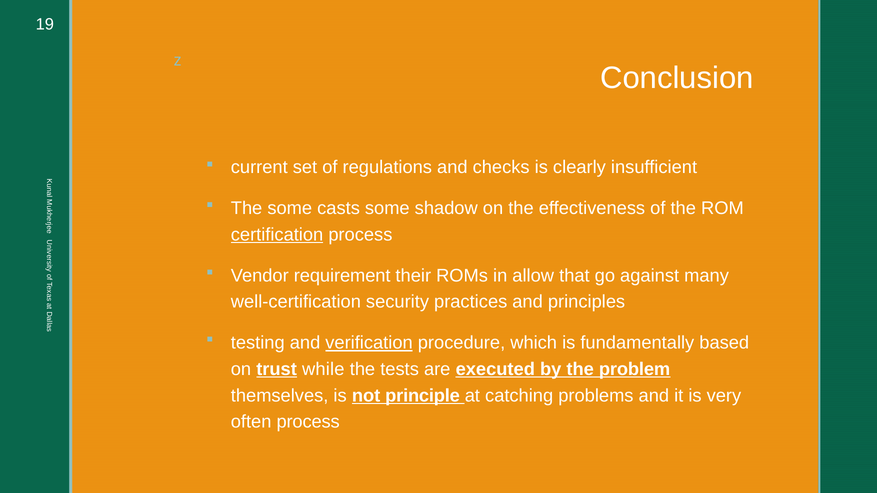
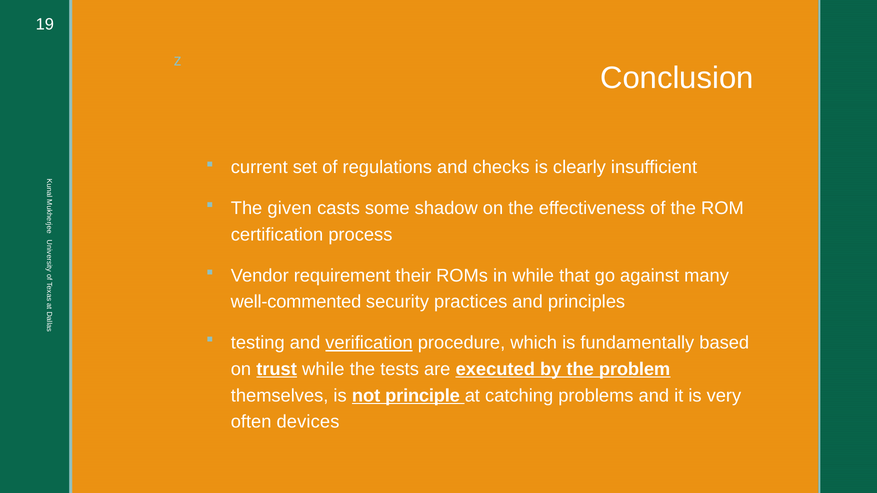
The some: some -> given
certification underline: present -> none
in allow: allow -> while
well-certification: well-certification -> well-commented
often process: process -> devices
